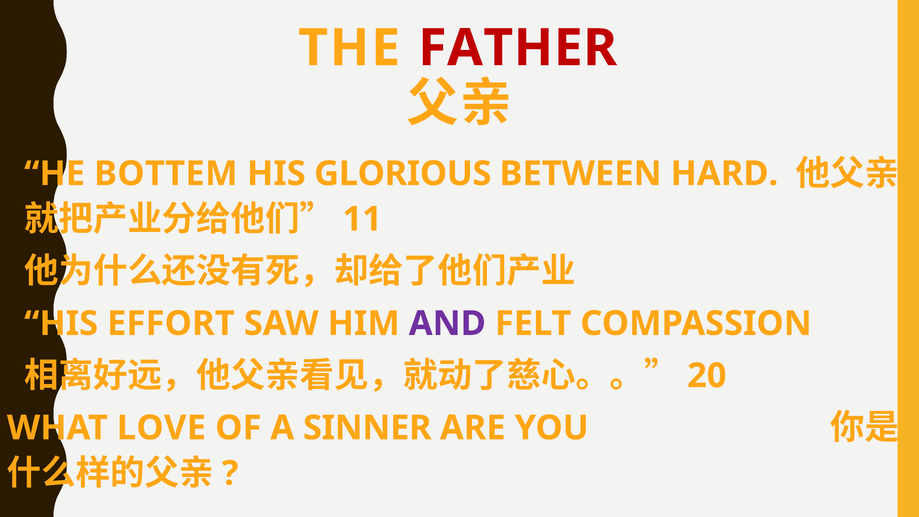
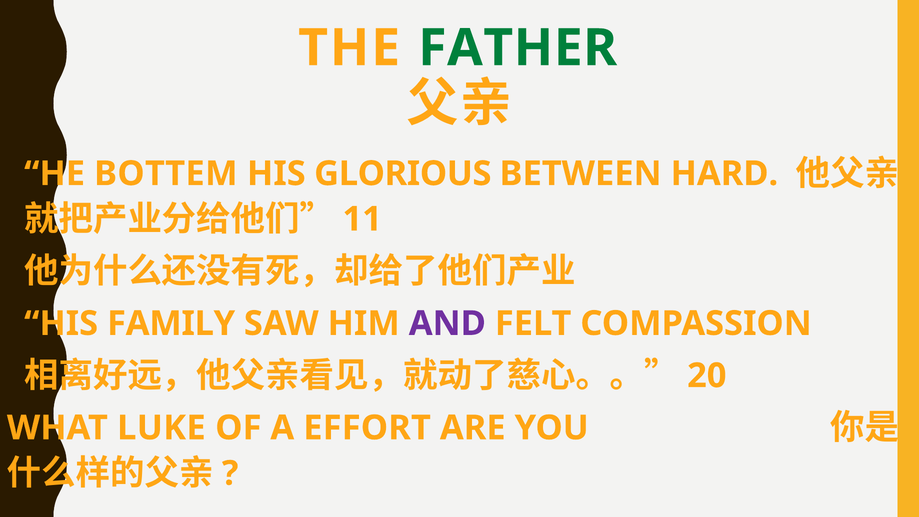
FATHER colour: red -> green
EFFORT: EFFORT -> FAMILY
LOVE: LOVE -> LUKE
SINNER: SINNER -> EFFORT
